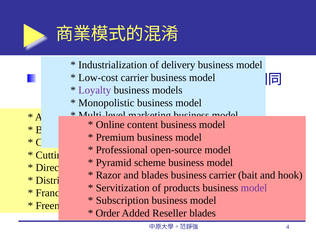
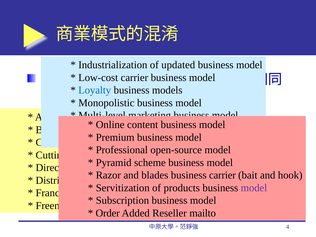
delivery: delivery -> updated
Loyalty colour: purple -> blue
Reseller blades: blades -> mailto
